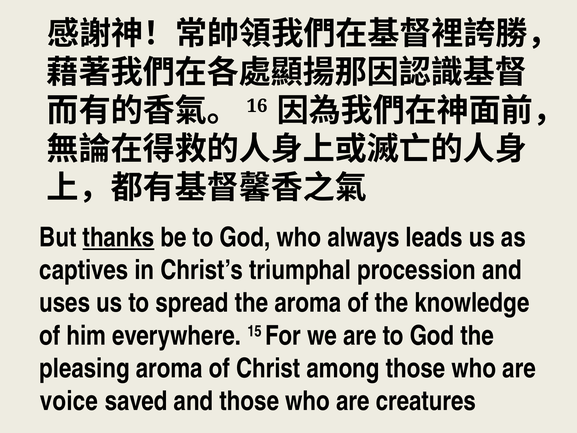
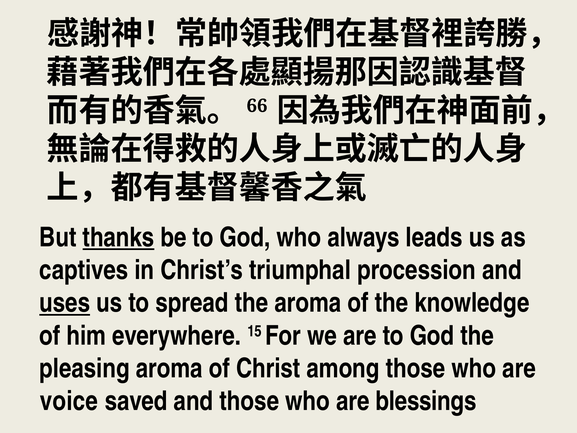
16: 16 -> 66
uses underline: none -> present
creatures: creatures -> blessings
